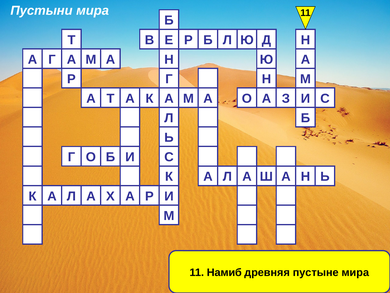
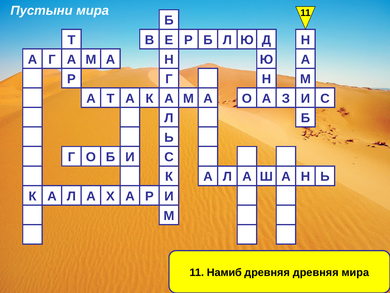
древняя пустыне: пустыне -> древняя
